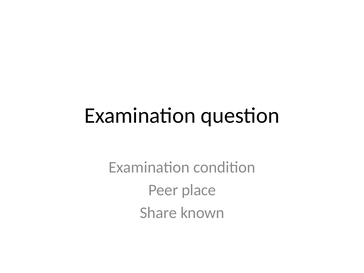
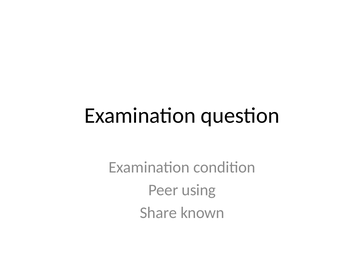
place: place -> using
